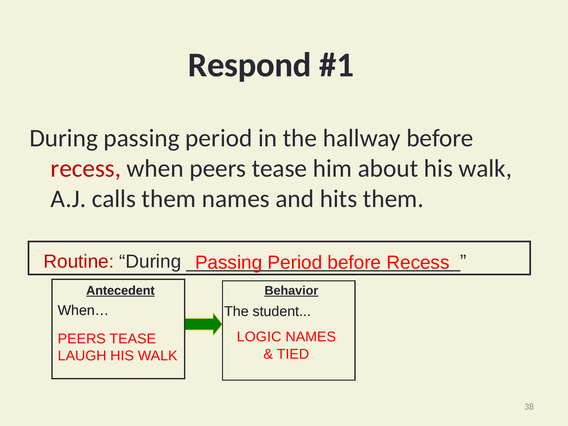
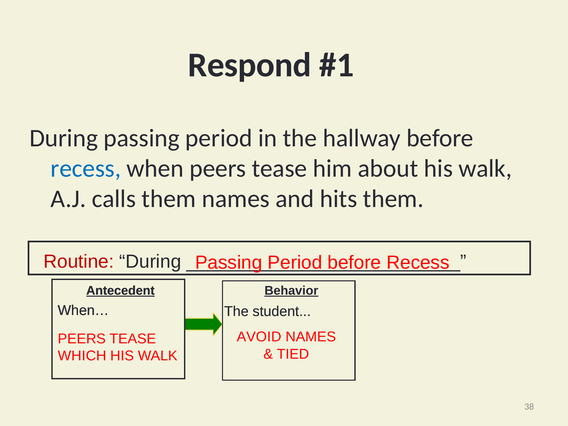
recess at (86, 168) colour: red -> blue
LOGIC: LOGIC -> AVOID
LAUGH: LAUGH -> WHICH
